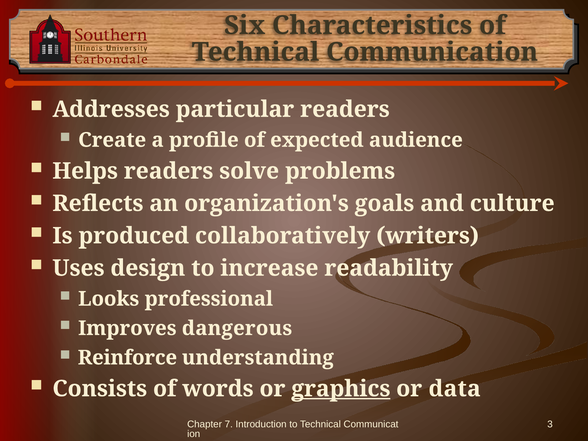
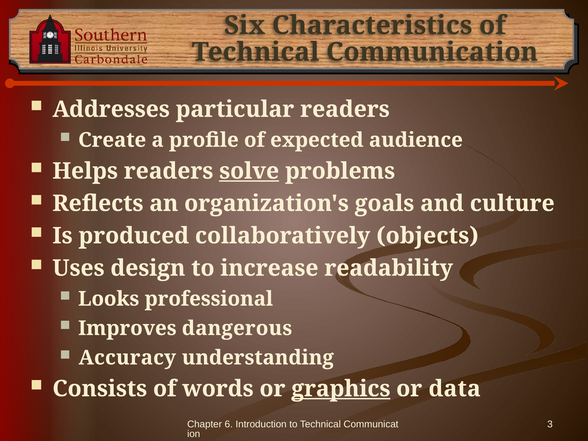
solve underline: none -> present
writers: writers -> objects
Reinforce: Reinforce -> Accuracy
7: 7 -> 6
